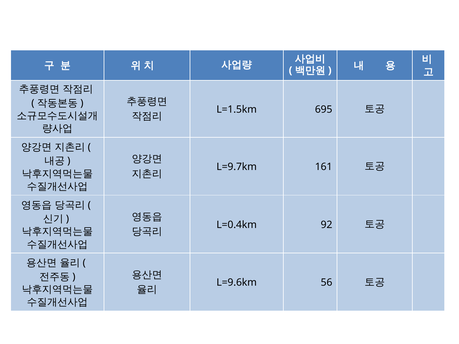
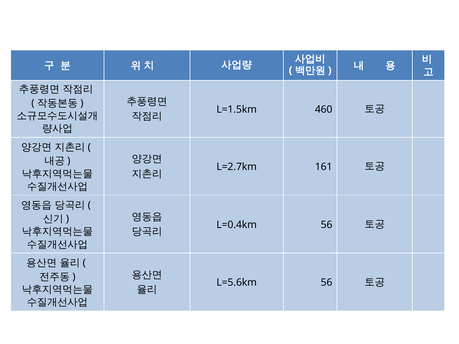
695: 695 -> 460
L=9.7km: L=9.7km -> L=2.7km
L=0.4km 92: 92 -> 56
L=9.6km: L=9.6km -> L=5.6km
